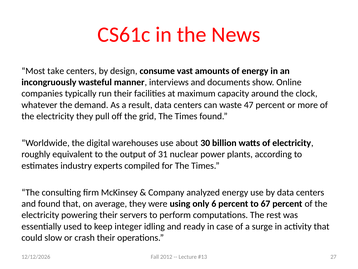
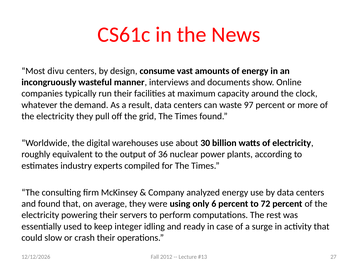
take: take -> divu
47: 47 -> 97
31: 31 -> 36
67: 67 -> 72
